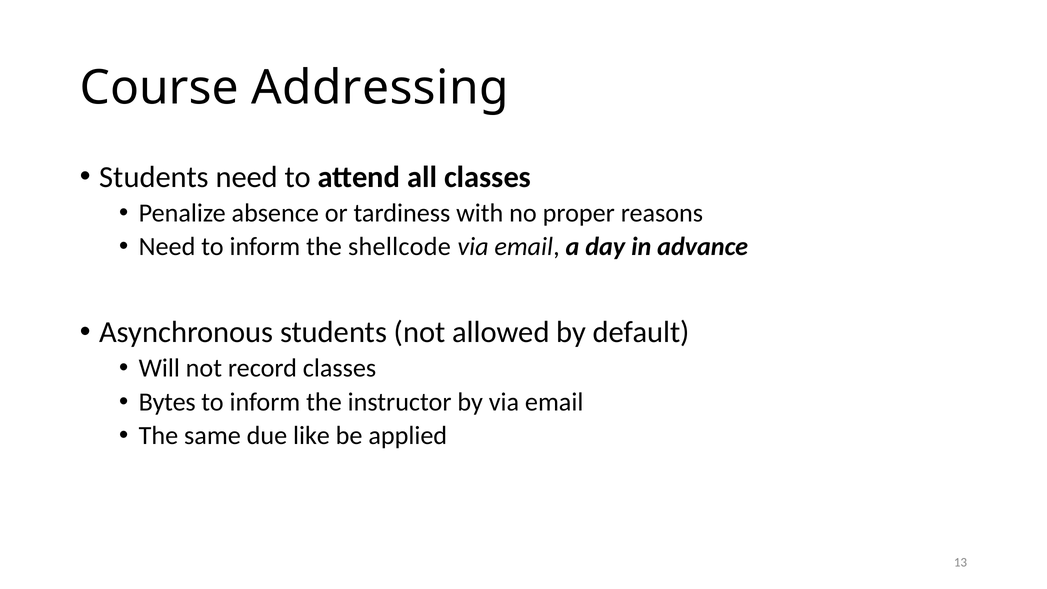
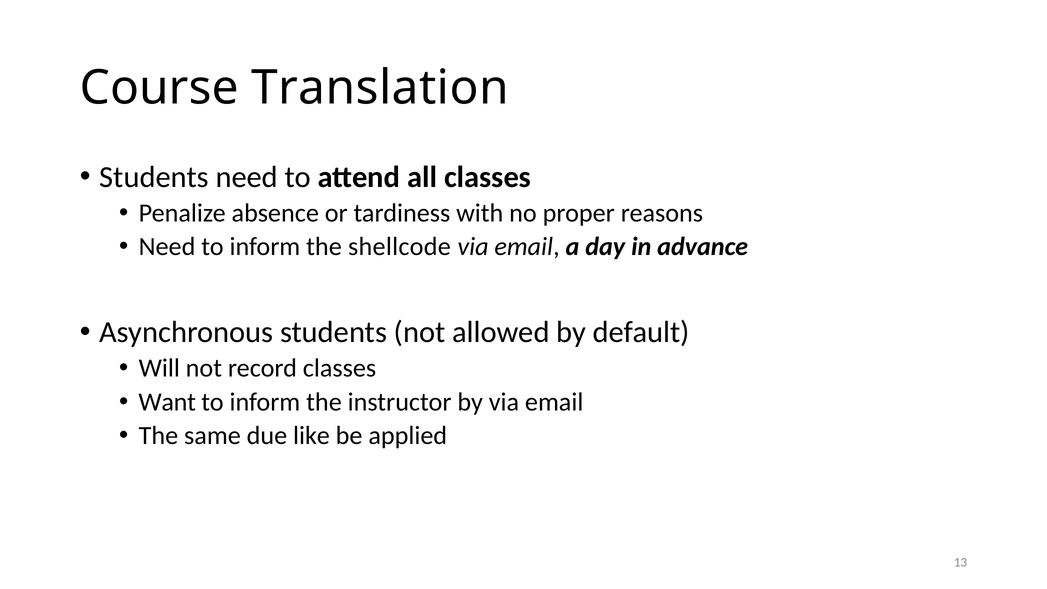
Addressing: Addressing -> Translation
Bytes: Bytes -> Want
